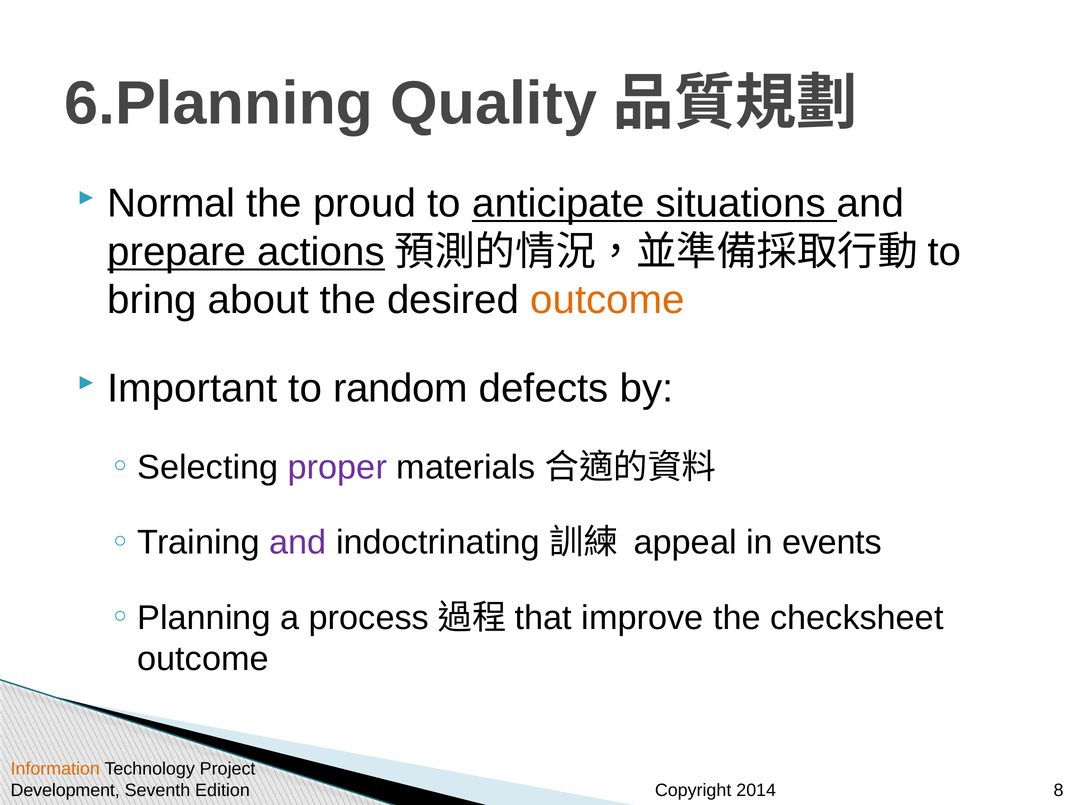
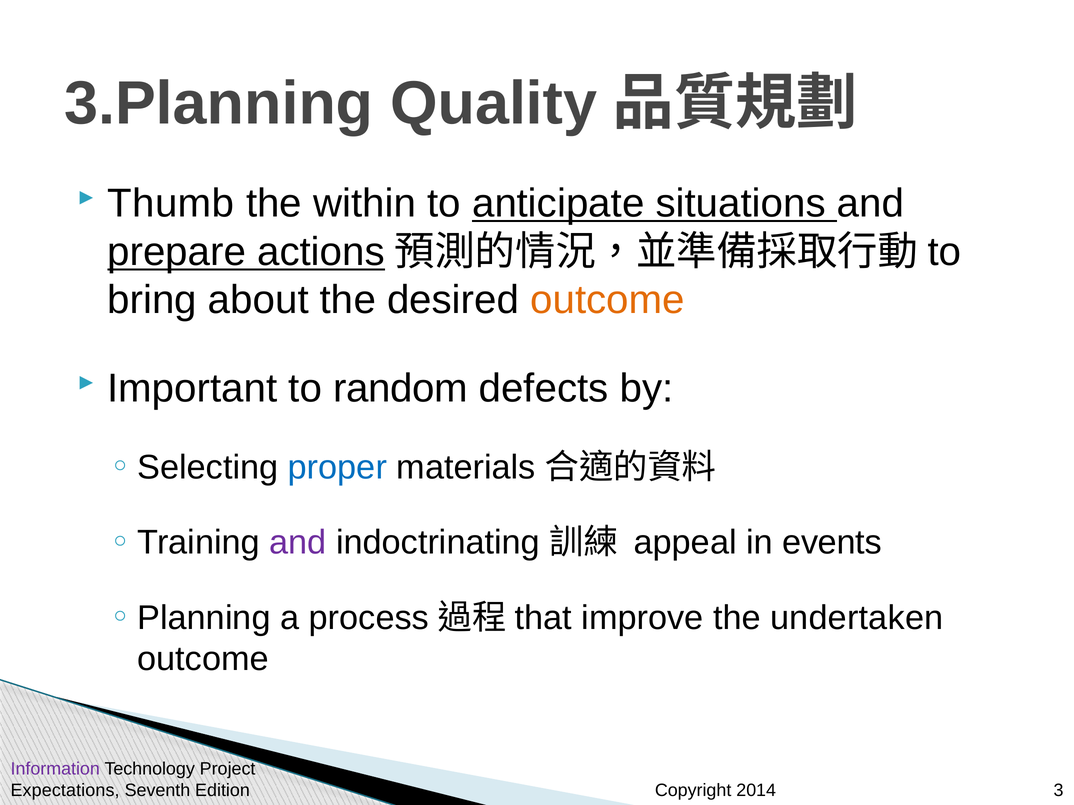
6.Planning: 6.Planning -> 3.Planning
Normal: Normal -> Thumb
proud: proud -> within
proper colour: purple -> blue
checksheet: checksheet -> undertaken
Information colour: orange -> purple
Development: Development -> Expectations
8: 8 -> 3
